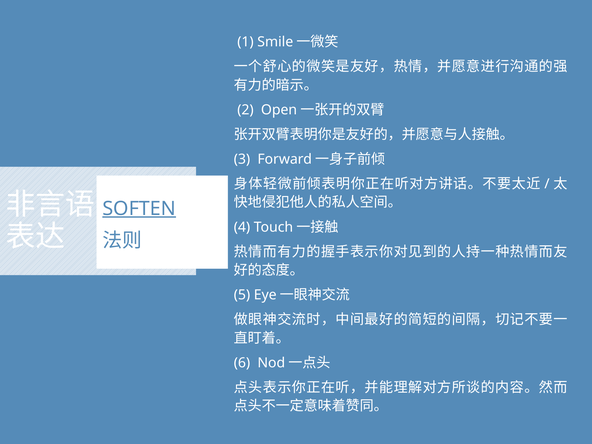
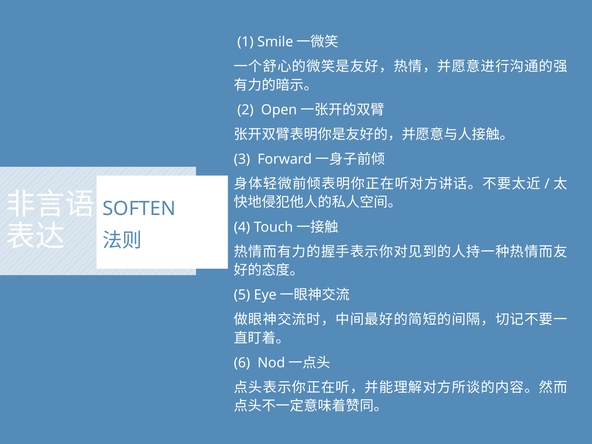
SOFTEN underline: present -> none
